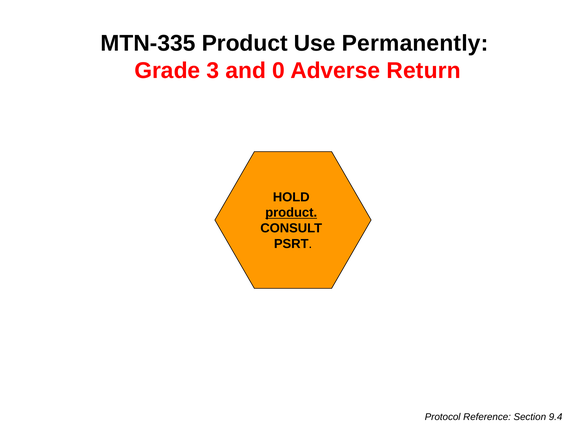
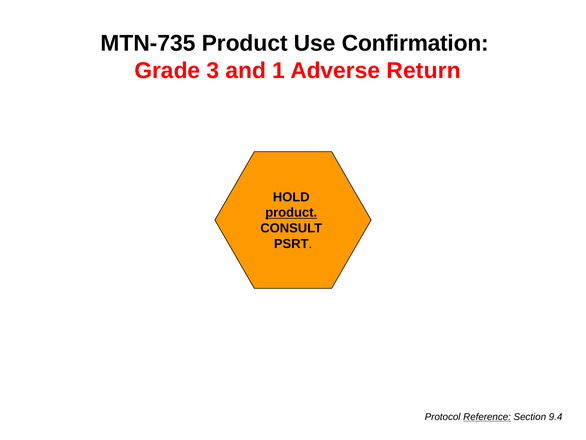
MTN-335: MTN-335 -> MTN-735
Permanently: Permanently -> Confirmation
0: 0 -> 1
Reference underline: none -> present
